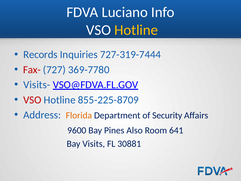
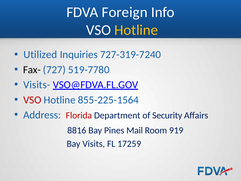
Luciano: Luciano -> Foreign
Records: Records -> Utilized
727-319-7444: 727-319-7444 -> 727-319-7240
Fax- colour: red -> black
369-7780: 369-7780 -> 519-7780
855-225-8709: 855-225-8709 -> 855-225-1564
Florida colour: orange -> red
9600: 9600 -> 8816
Also: Also -> Mail
641: 641 -> 919
30881: 30881 -> 17259
